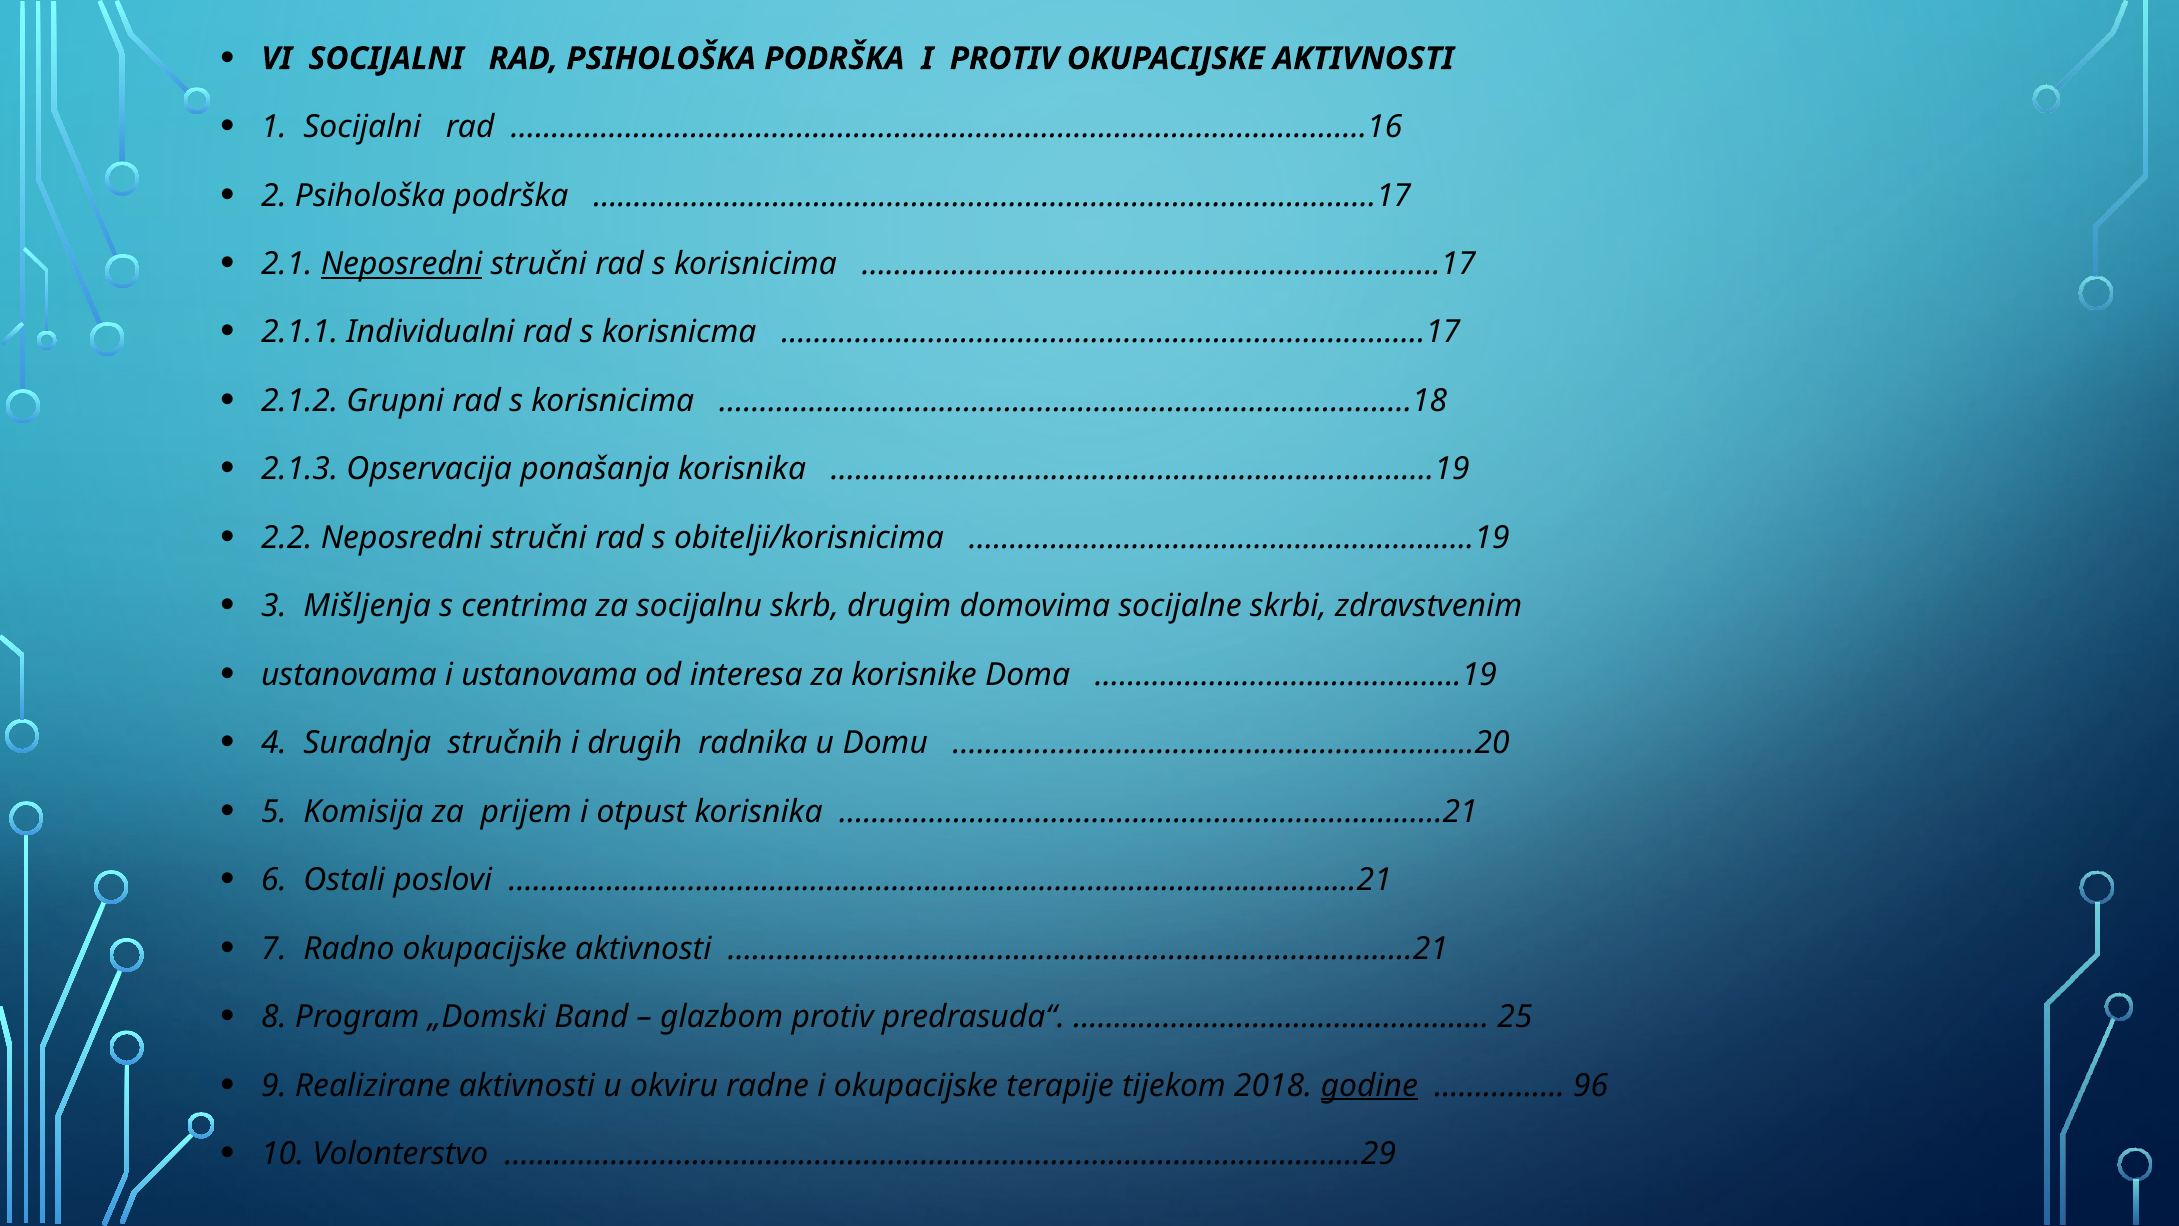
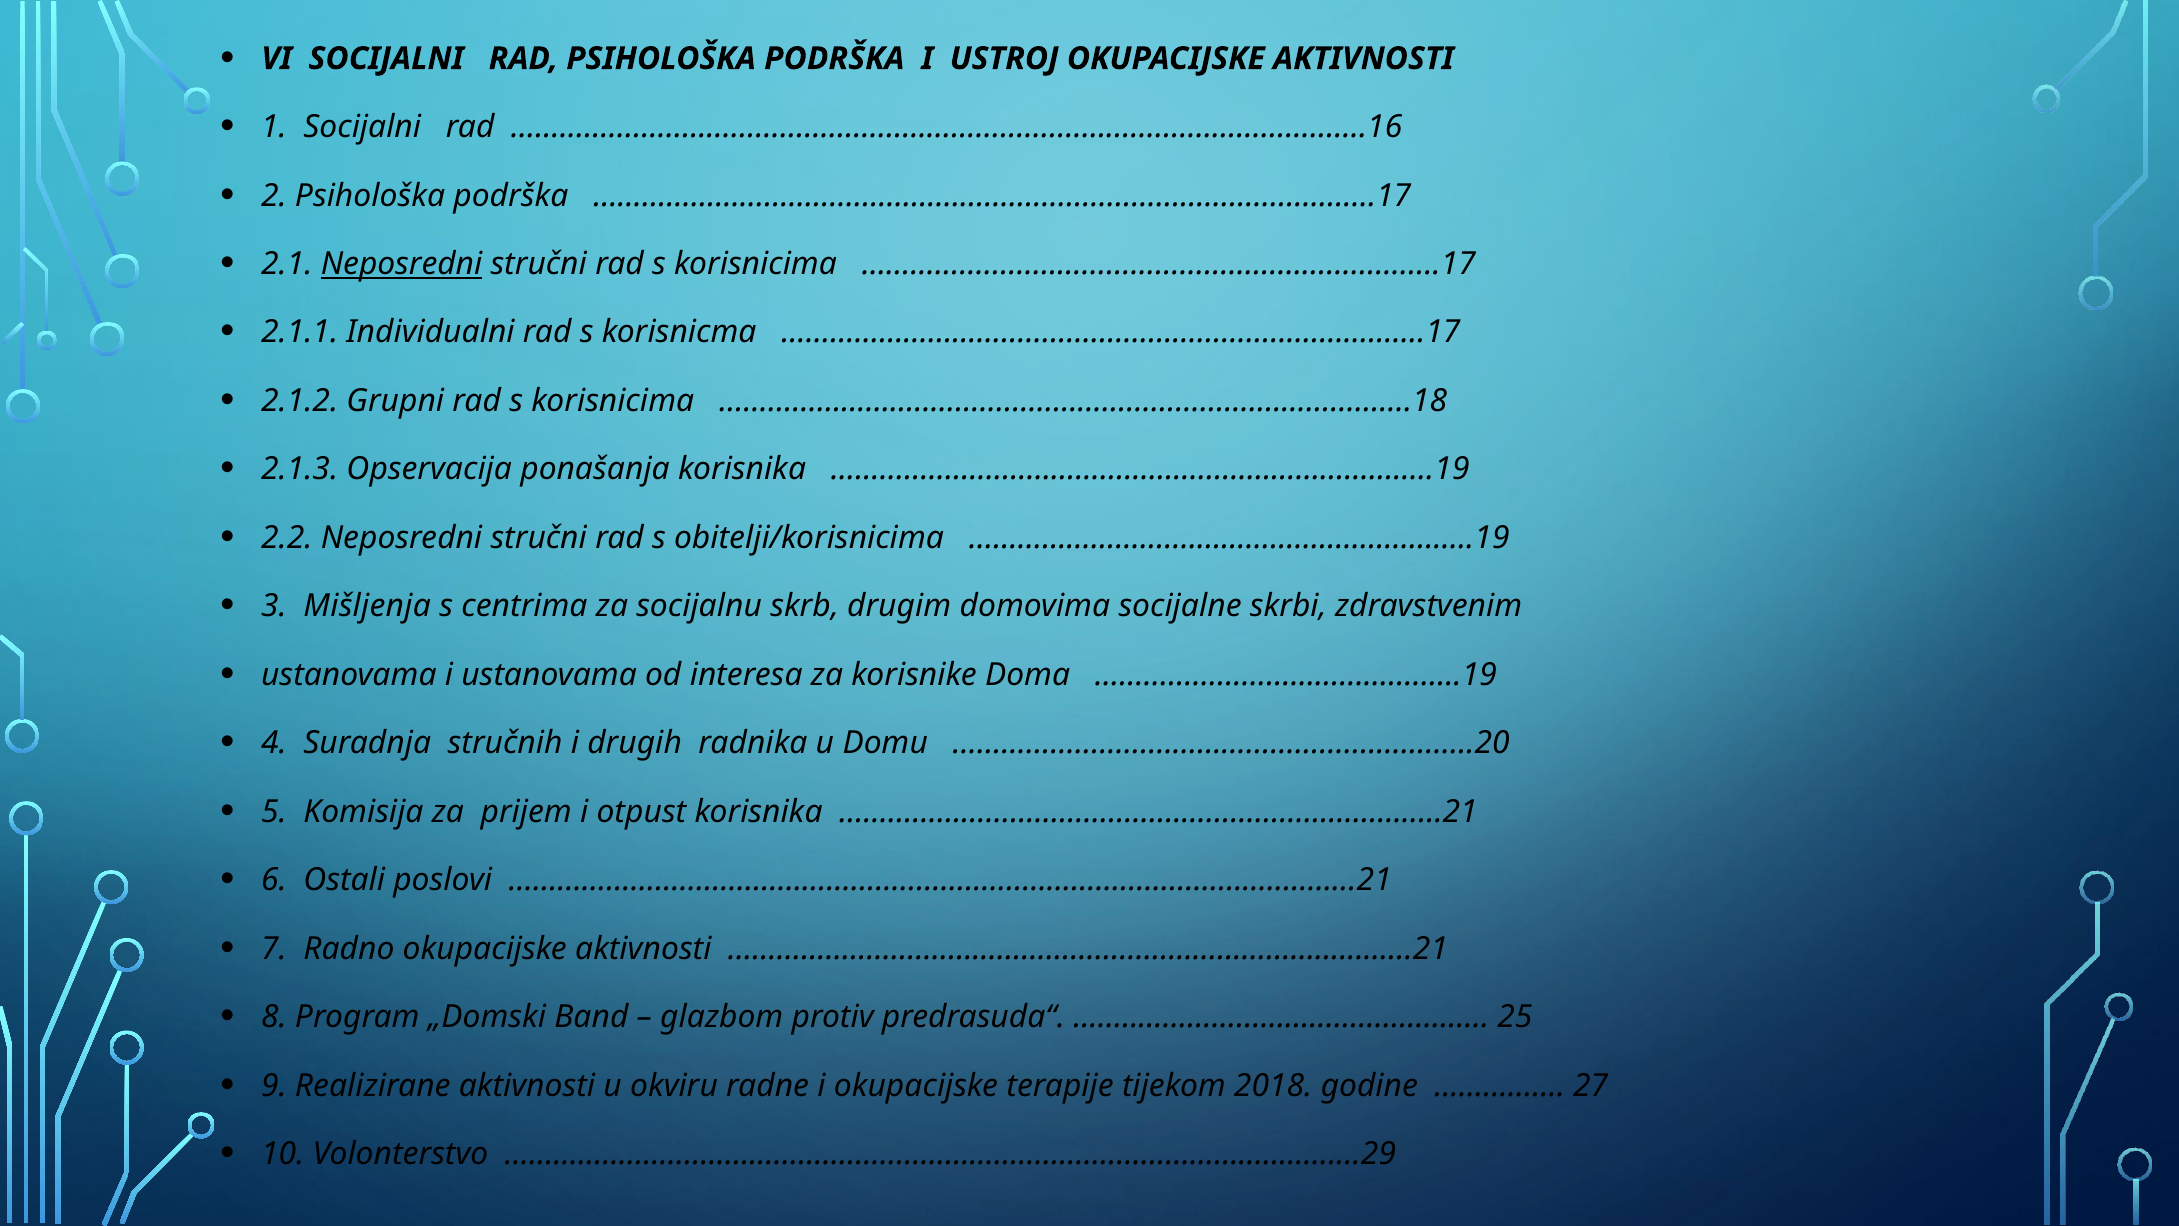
I PROTIV: PROTIV -> USTROJ
godine underline: present -> none
96: 96 -> 27
